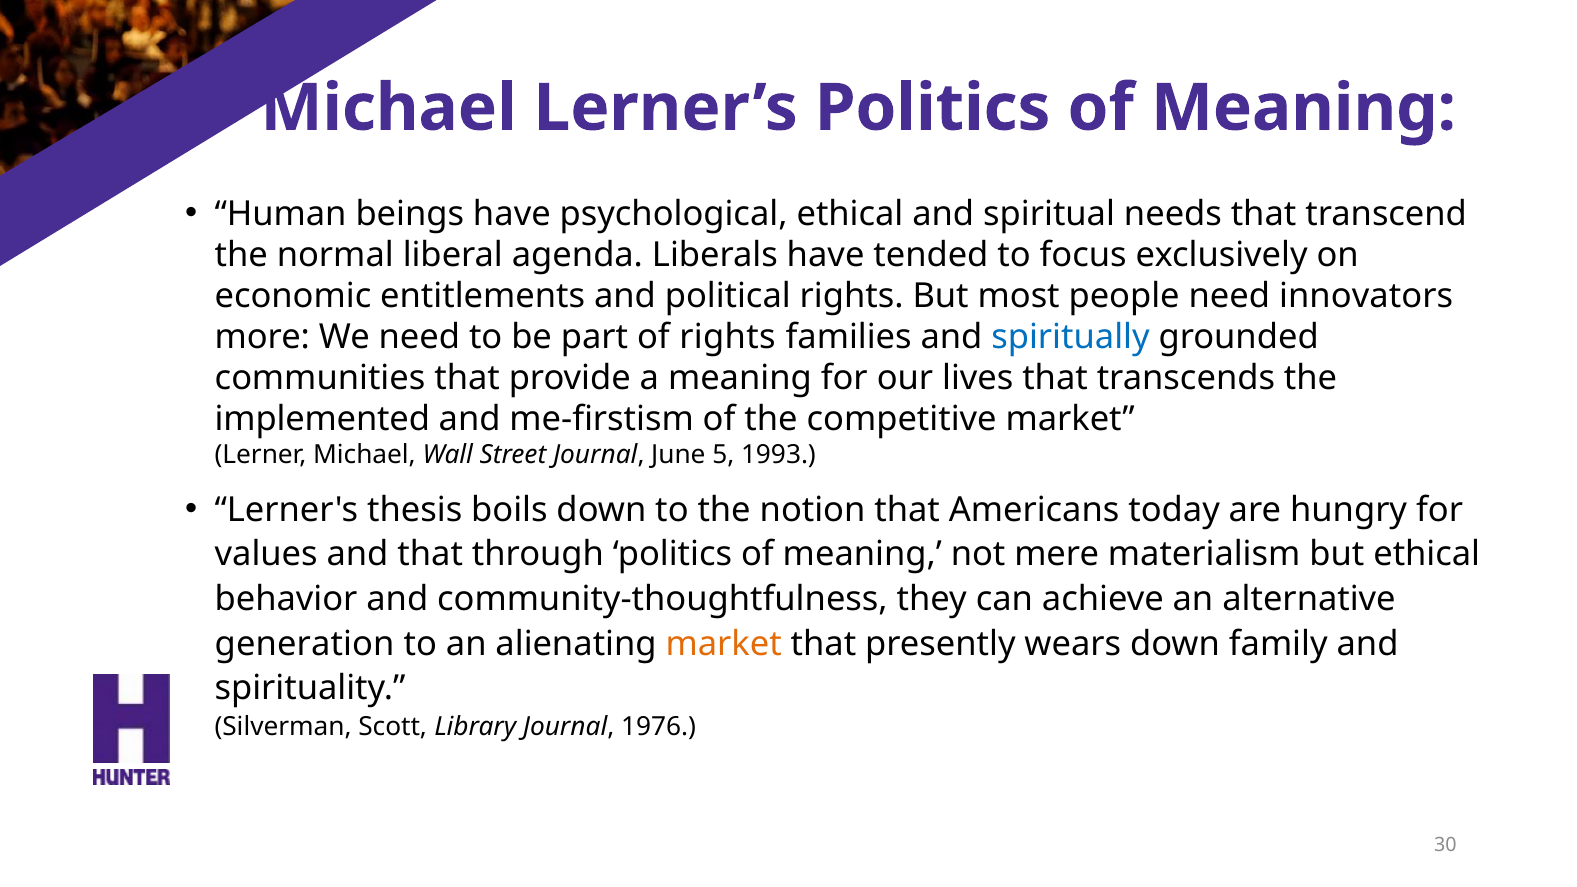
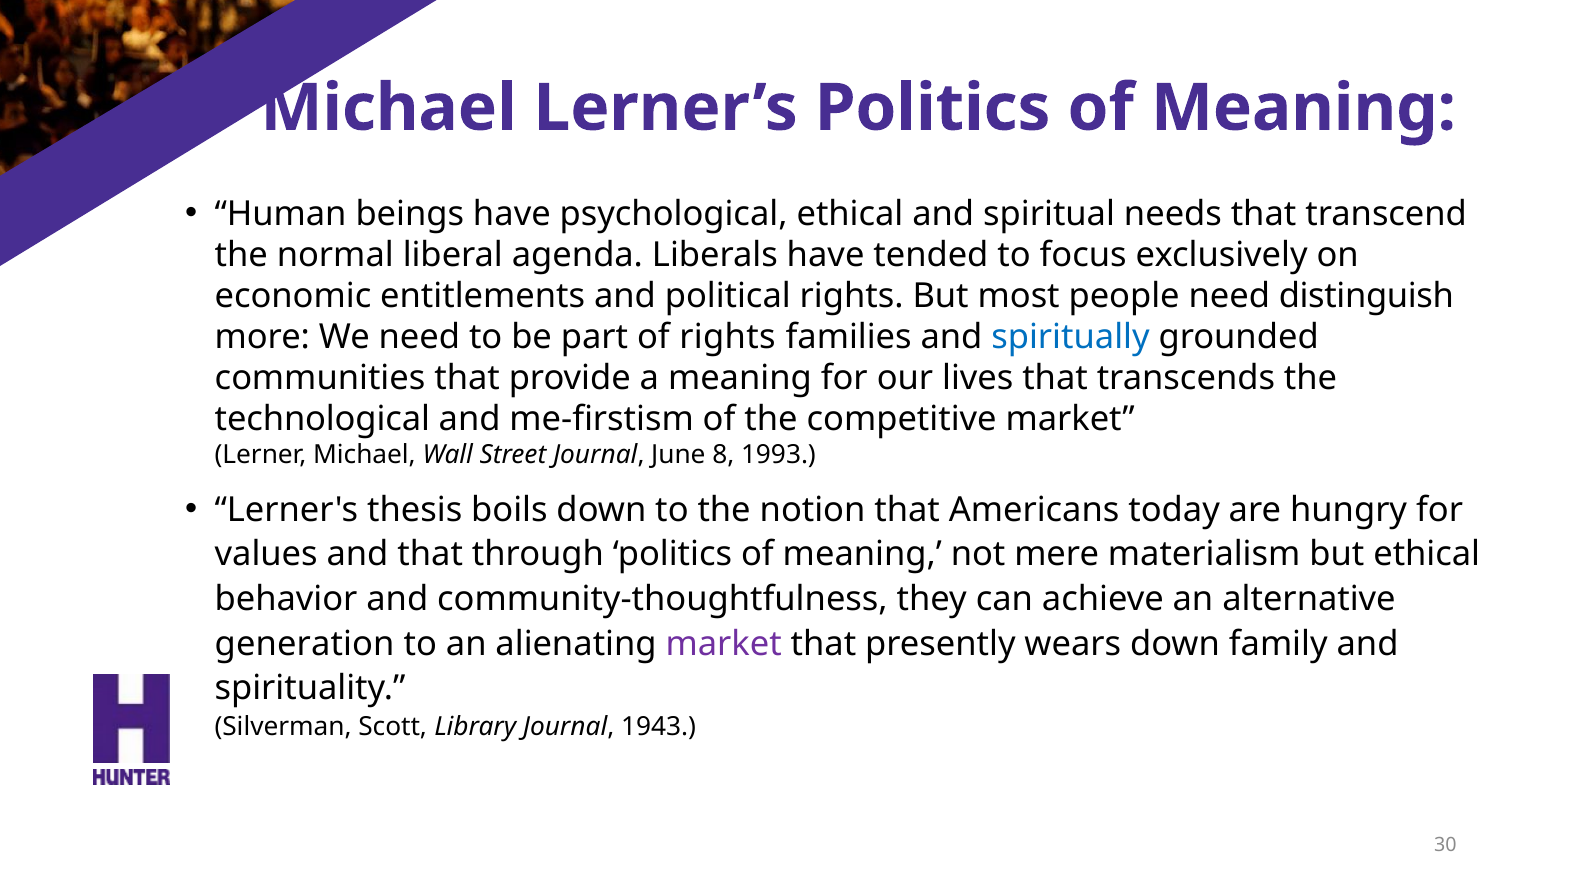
innovators: innovators -> distinguish
implemented: implemented -> technological
5: 5 -> 8
market at (724, 644) colour: orange -> purple
1976: 1976 -> 1943
